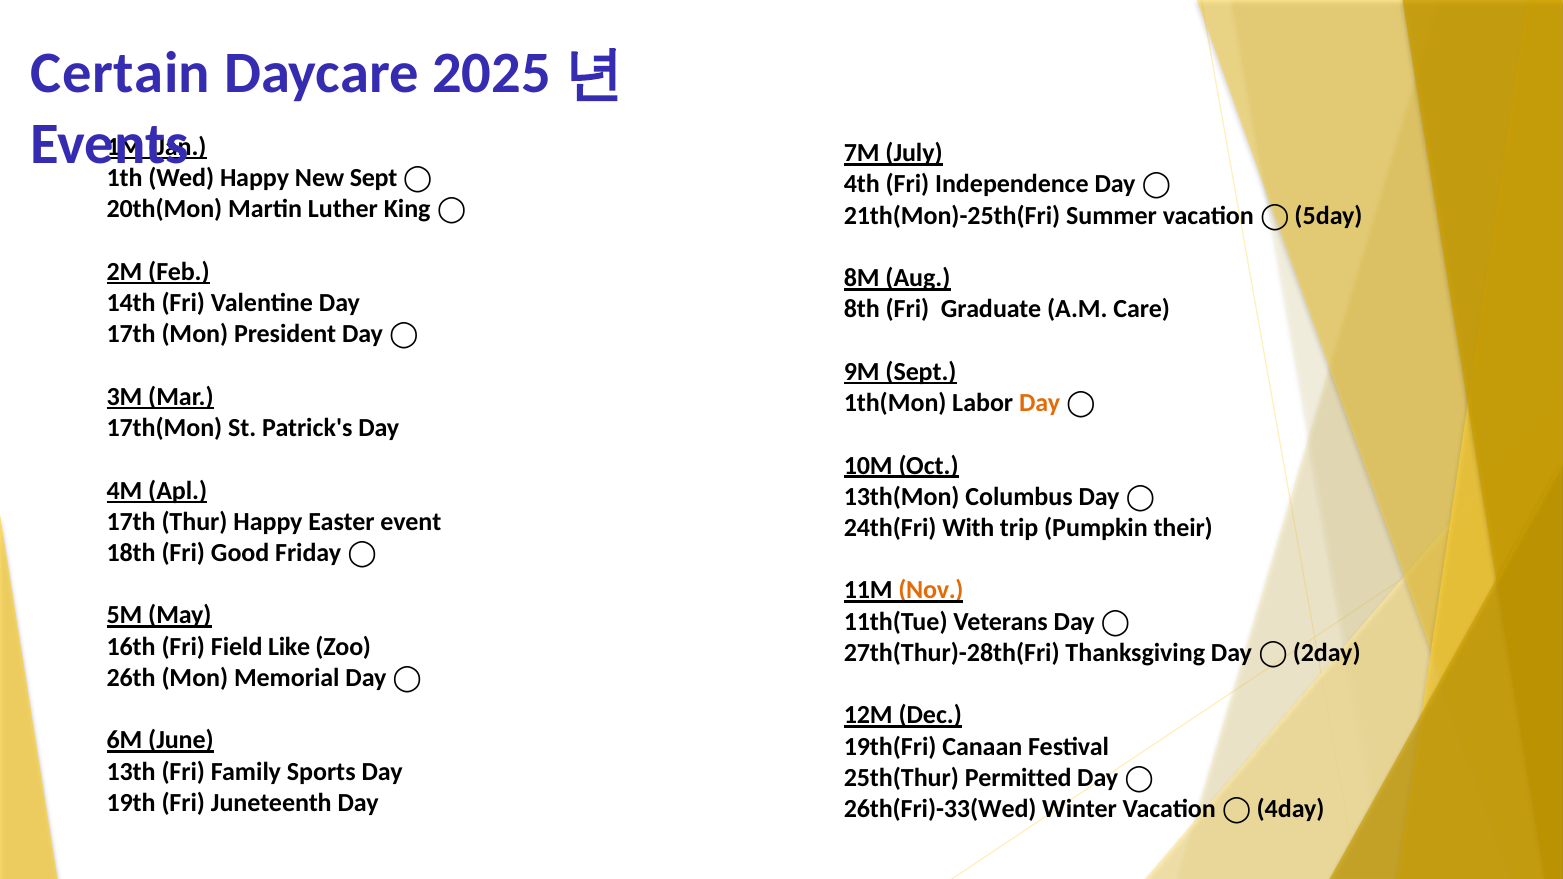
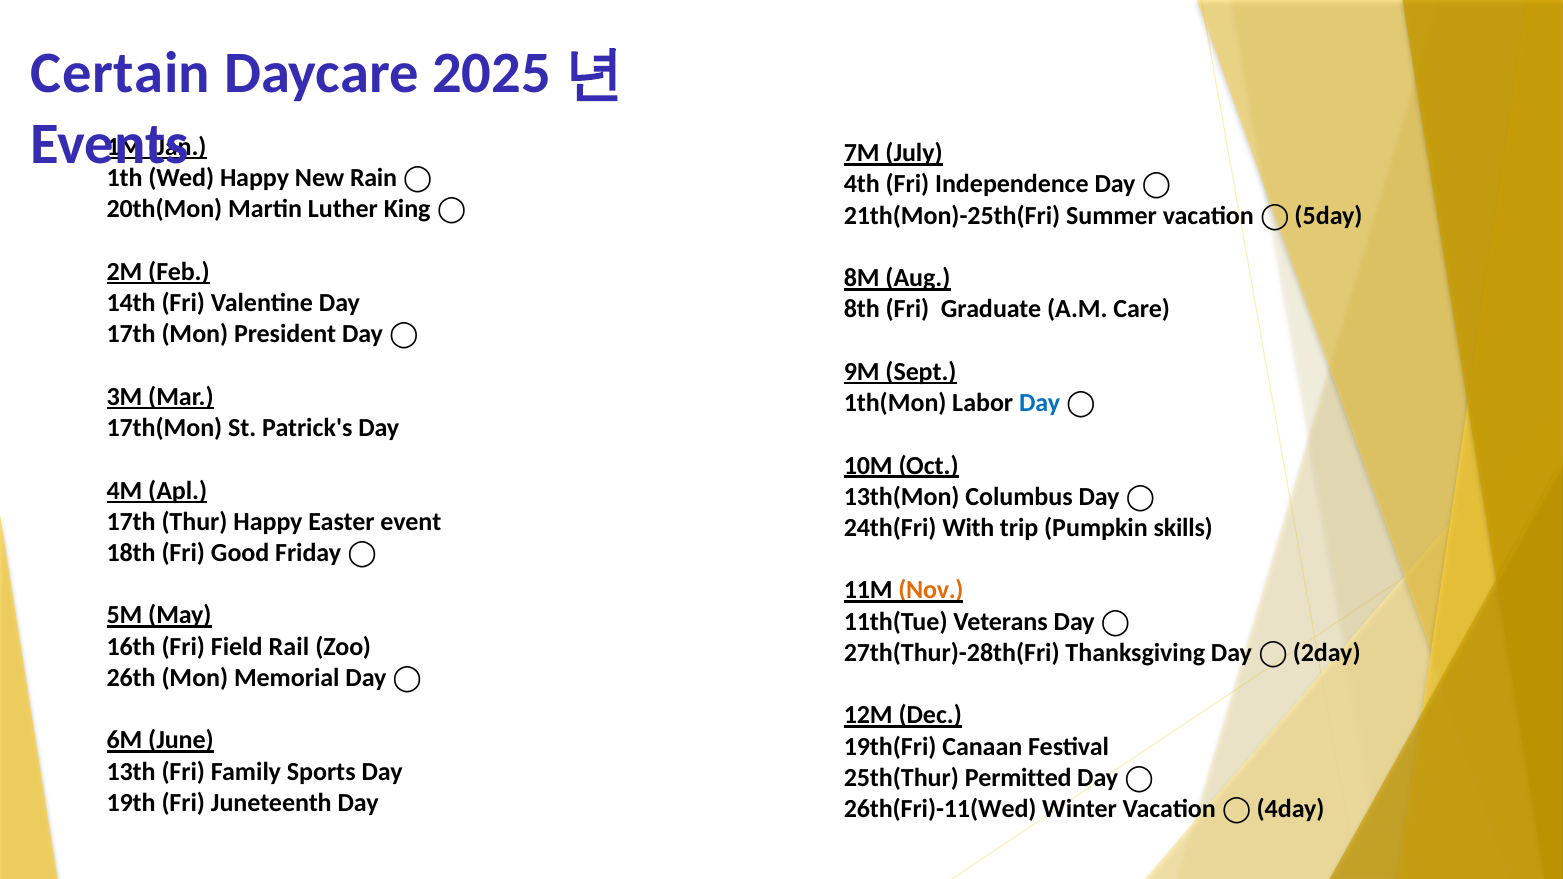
New Sept: Sept -> Rain
Day at (1040, 403) colour: orange -> blue
their: their -> skills
Like: Like -> Rail
26th(Fri)-33(Wed: 26th(Fri)-33(Wed -> 26th(Fri)-11(Wed
